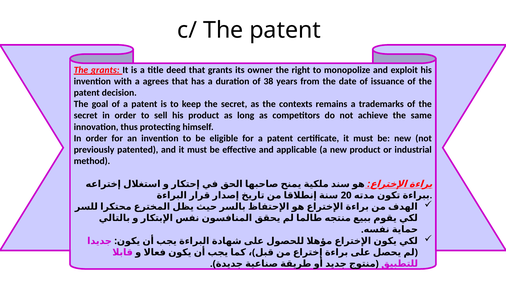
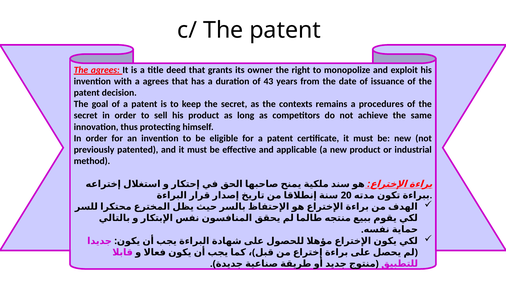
The grants: grants -> agrees
38: 38 -> 43
trademarks: trademarks -> procedures
